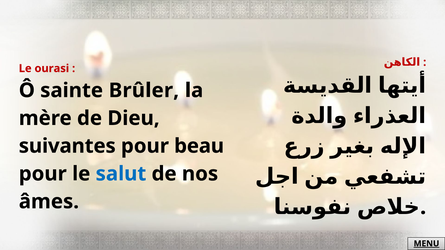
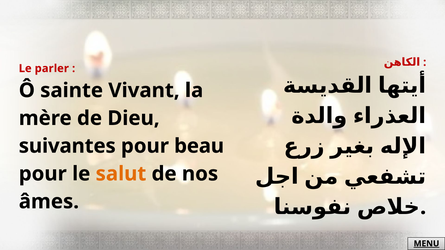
ourasi: ourasi -> parler
Brûler: Brûler -> Vivant
salut colour: blue -> orange
